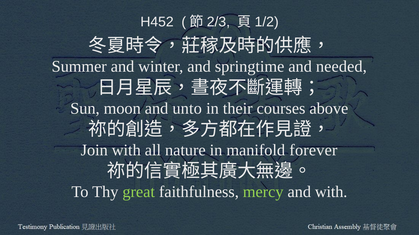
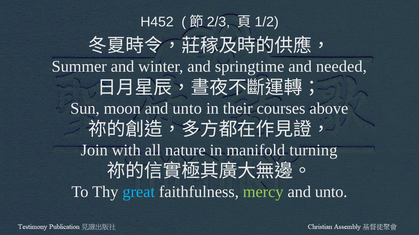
forever: forever -> turning
great colour: light green -> light blue
with at (331, 192): with -> unto
